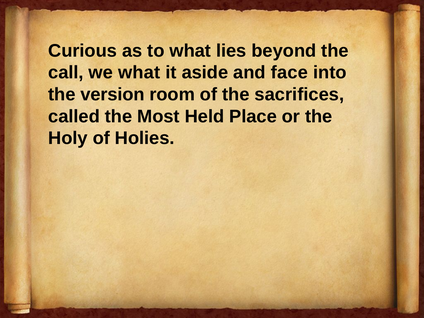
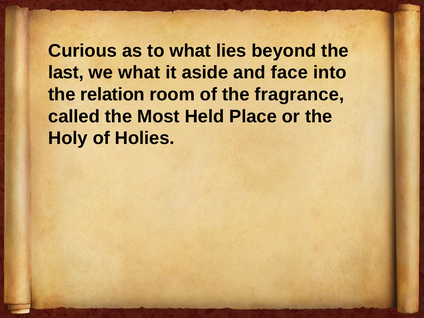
call: call -> last
version: version -> relation
sacrifices: sacrifices -> fragrance
